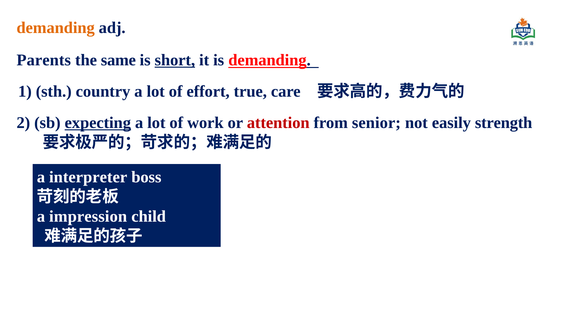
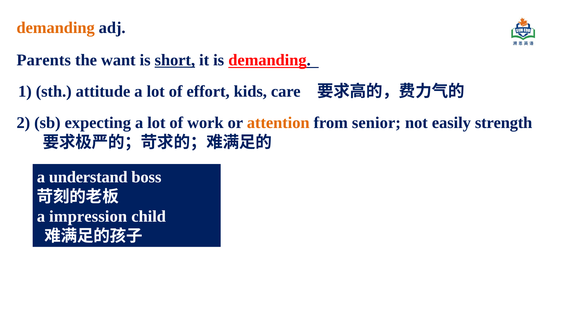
same: same -> want
country: country -> attitude
true: true -> kids
expecting underline: present -> none
attention colour: red -> orange
interpreter: interpreter -> understand
